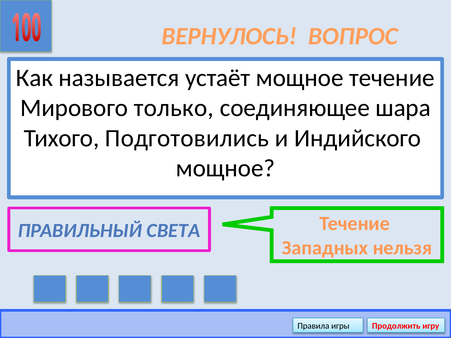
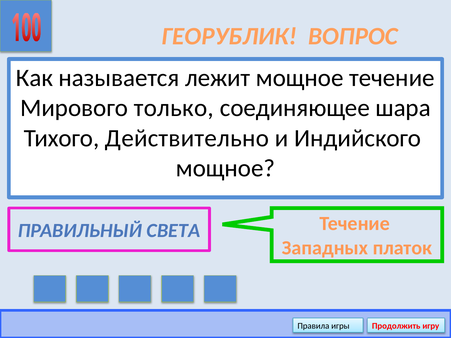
ВЕРНУЛОСЬ: ВЕРНУЛОСЬ -> ГЕОРУБЛИК
устаёт: устаёт -> лежит
Подготовились: Подготовились -> Действительно
нельзя: нельзя -> платок
